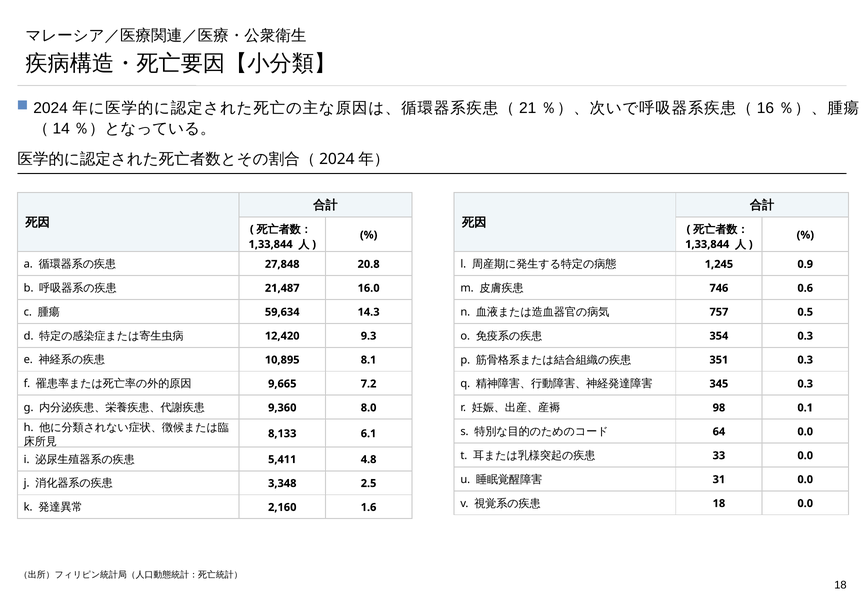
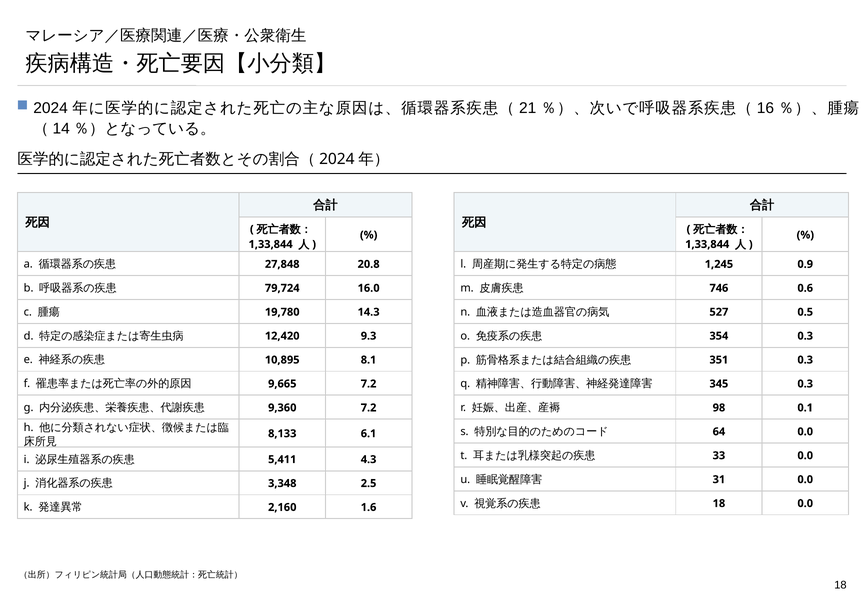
21,487: 21,487 -> 79,724
59,634: 59,634 -> 19,780
757: 757 -> 527
9,360 8.0: 8.0 -> 7.2
4.8: 4.8 -> 4.3
